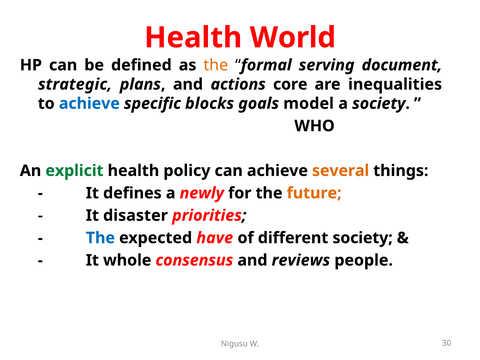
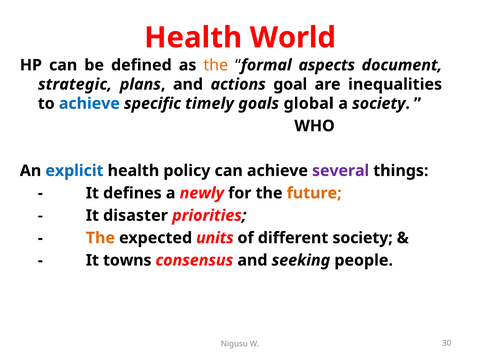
serving: serving -> aspects
core: core -> goal
blocks: blocks -> timely
model: model -> global
explicit colour: green -> blue
several colour: orange -> purple
The at (100, 238) colour: blue -> orange
have: have -> units
whole: whole -> towns
reviews: reviews -> seeking
